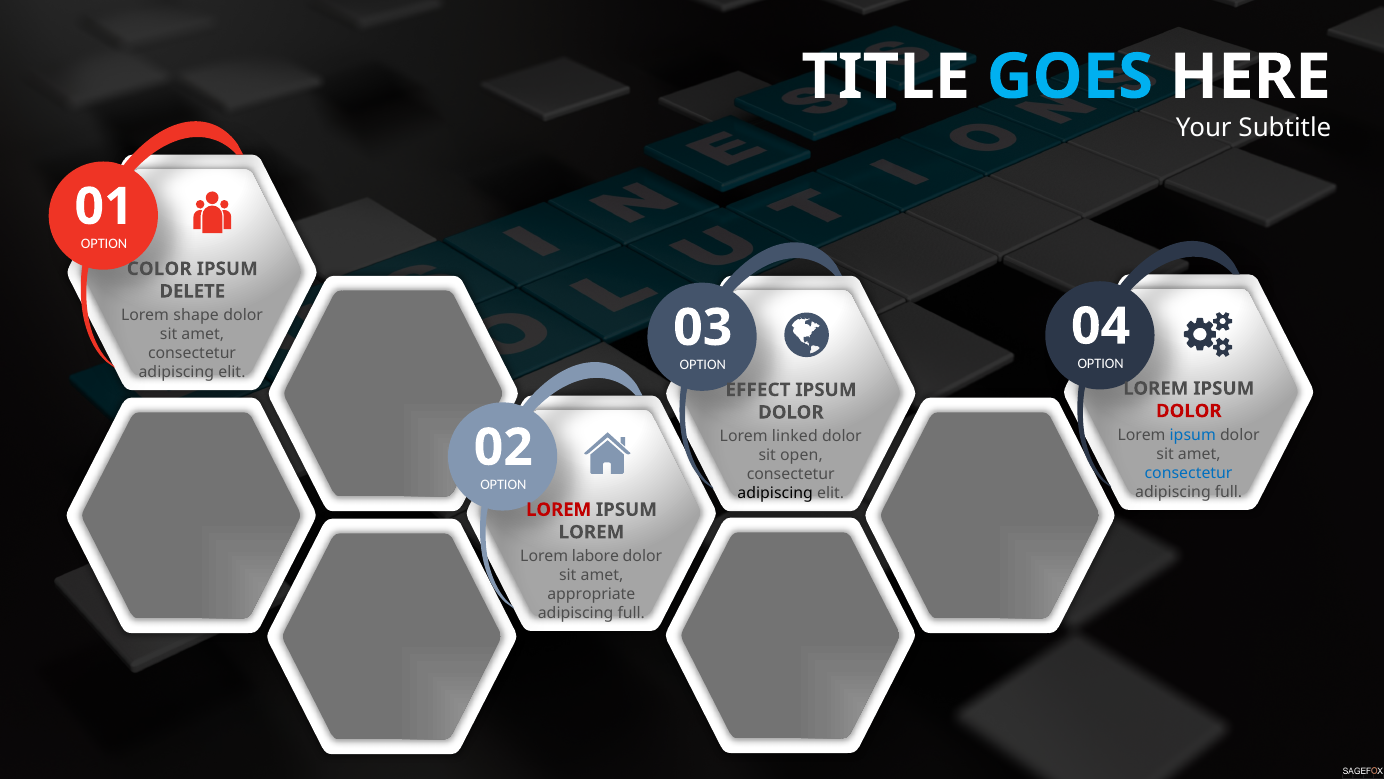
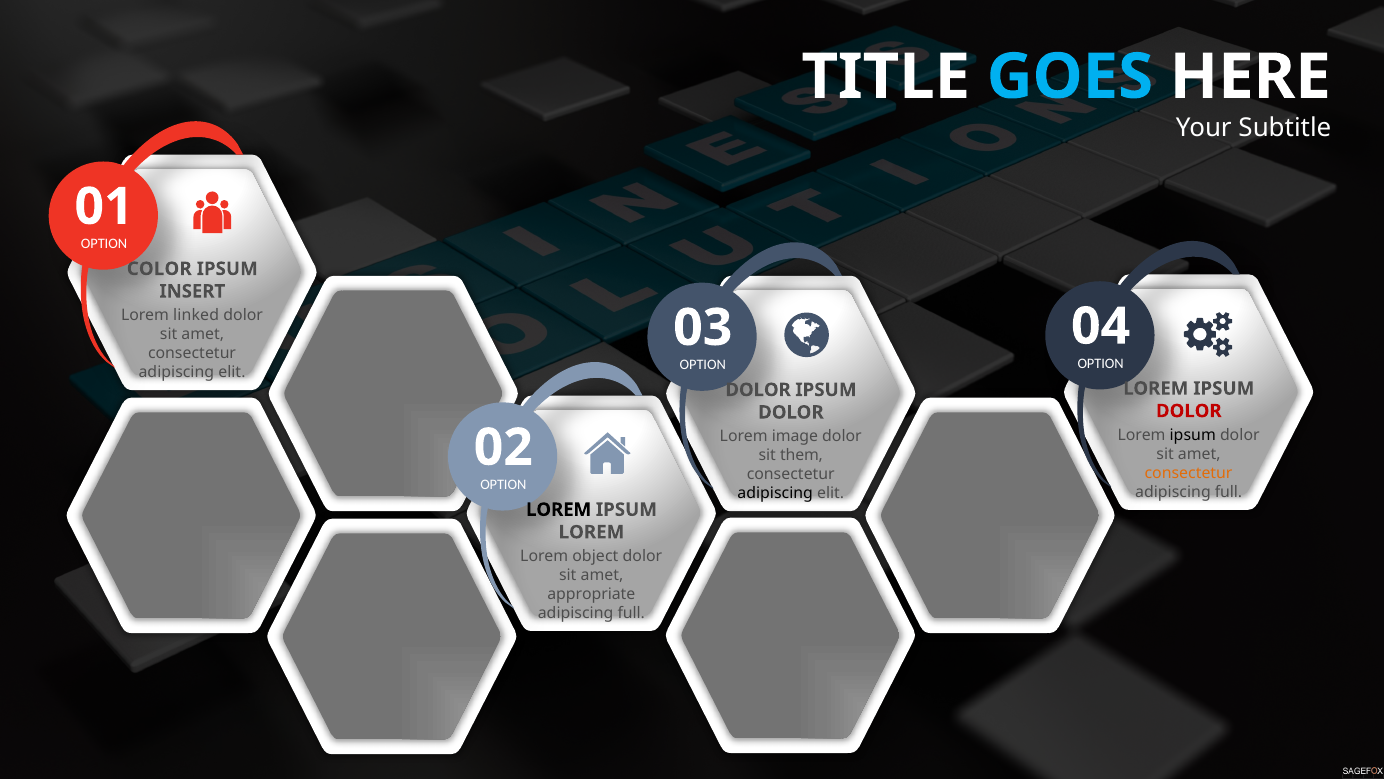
DELETE: DELETE -> INSERT
shape: shape -> linked
EFFECT at (758, 390): EFFECT -> DOLOR
ipsum at (1193, 435) colour: blue -> black
linked: linked -> image
open: open -> them
consectetur at (1189, 473) colour: blue -> orange
LOREM at (559, 509) colour: red -> black
labore: labore -> object
